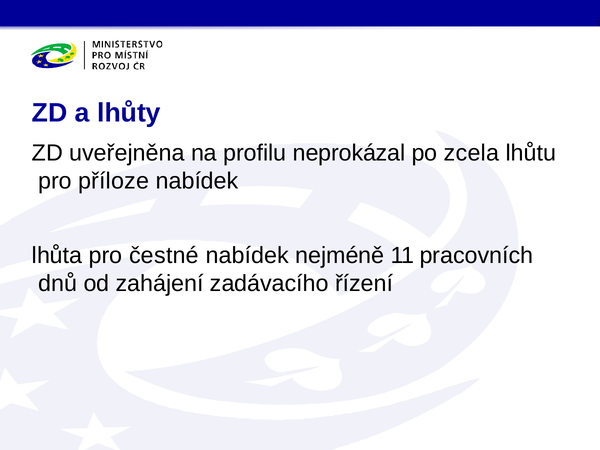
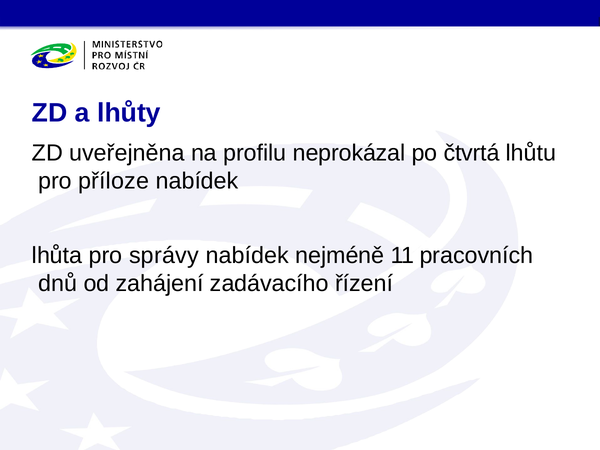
zcela: zcela -> čtvrtá
čestné: čestné -> správy
